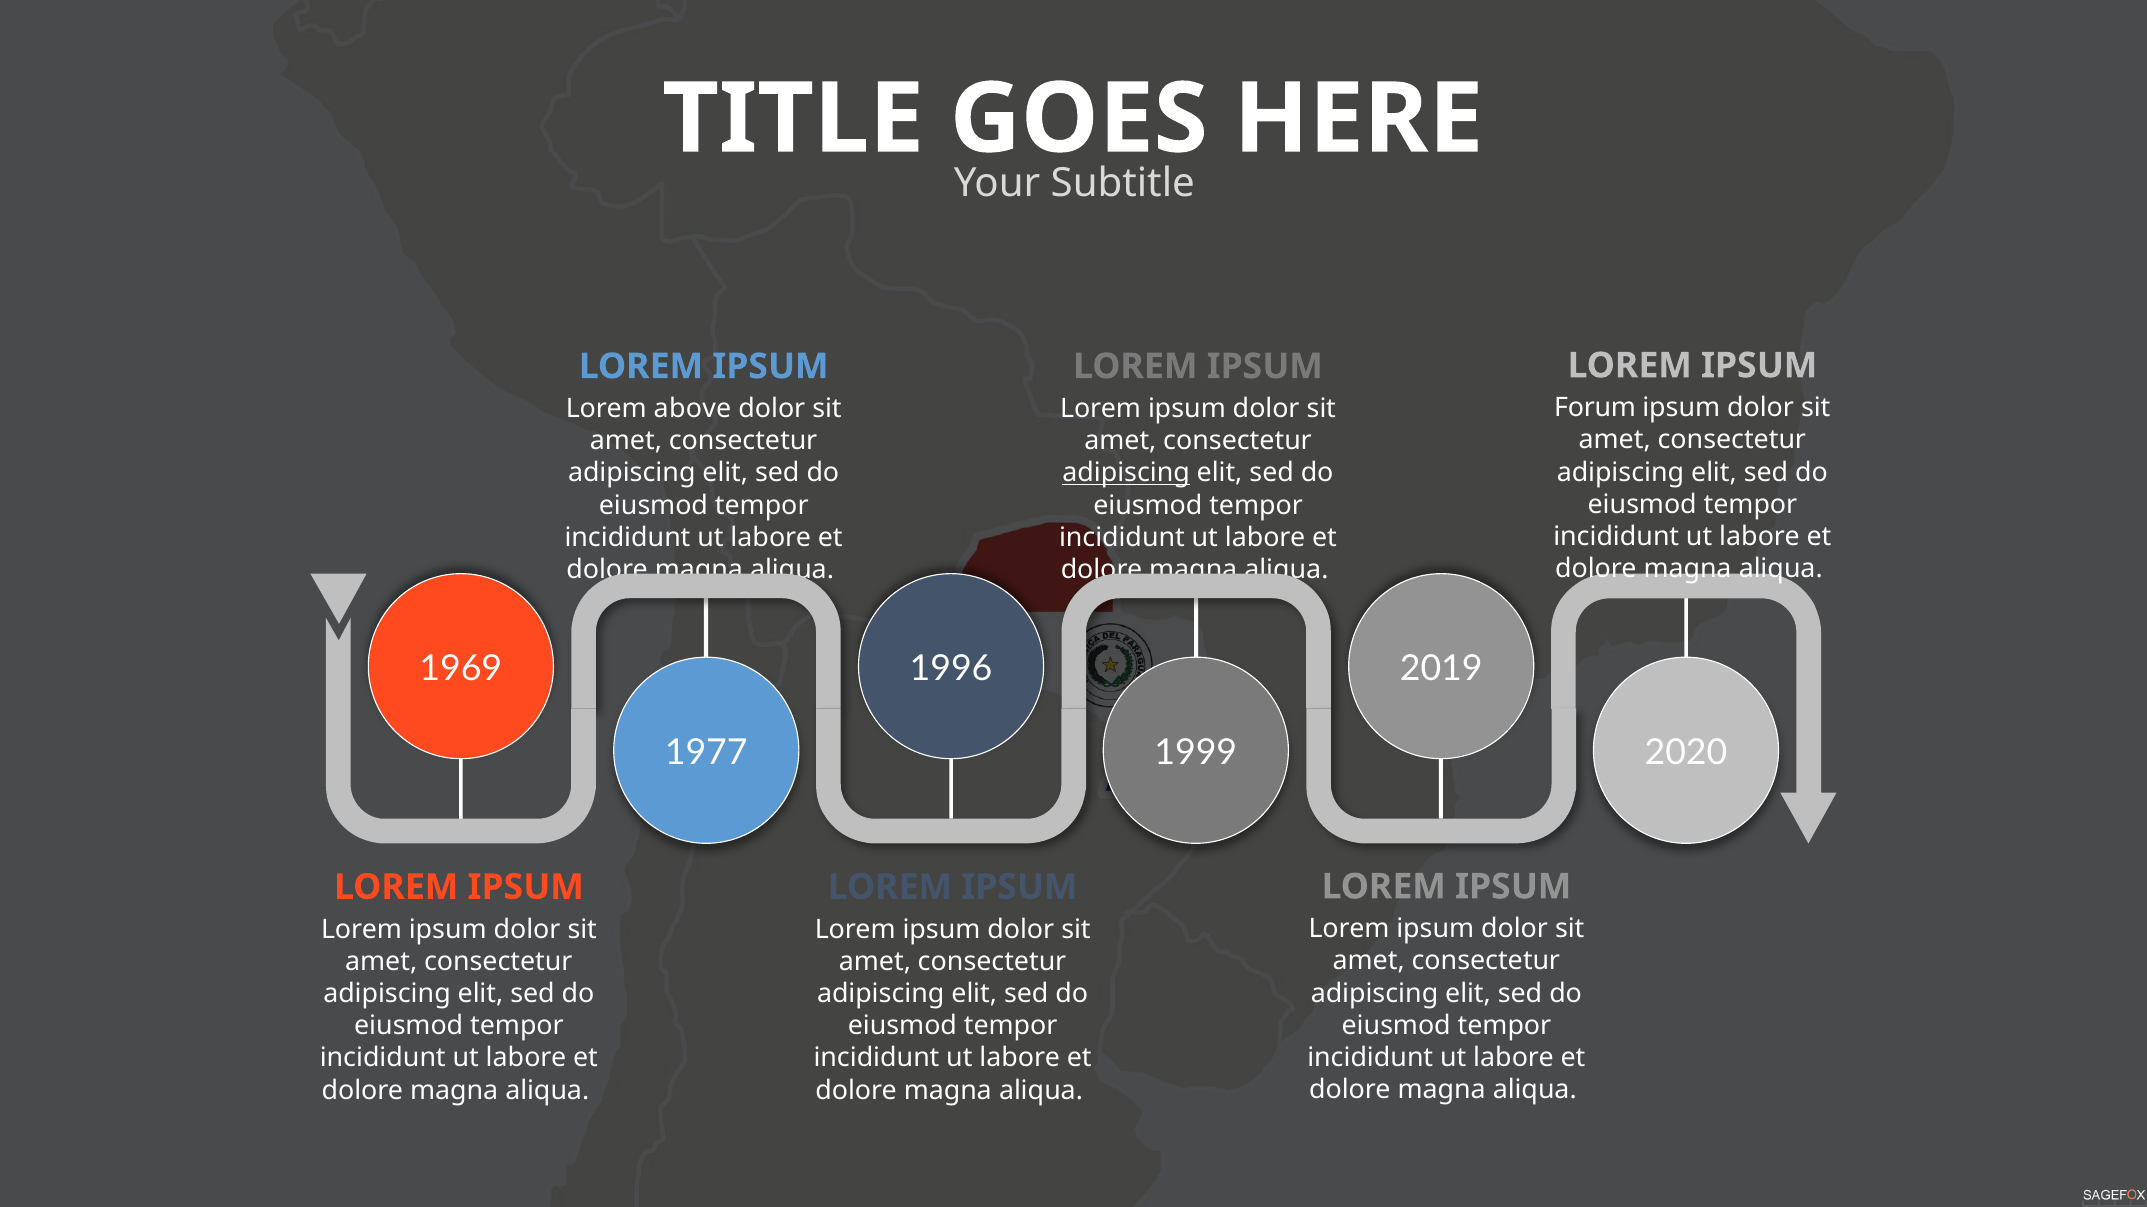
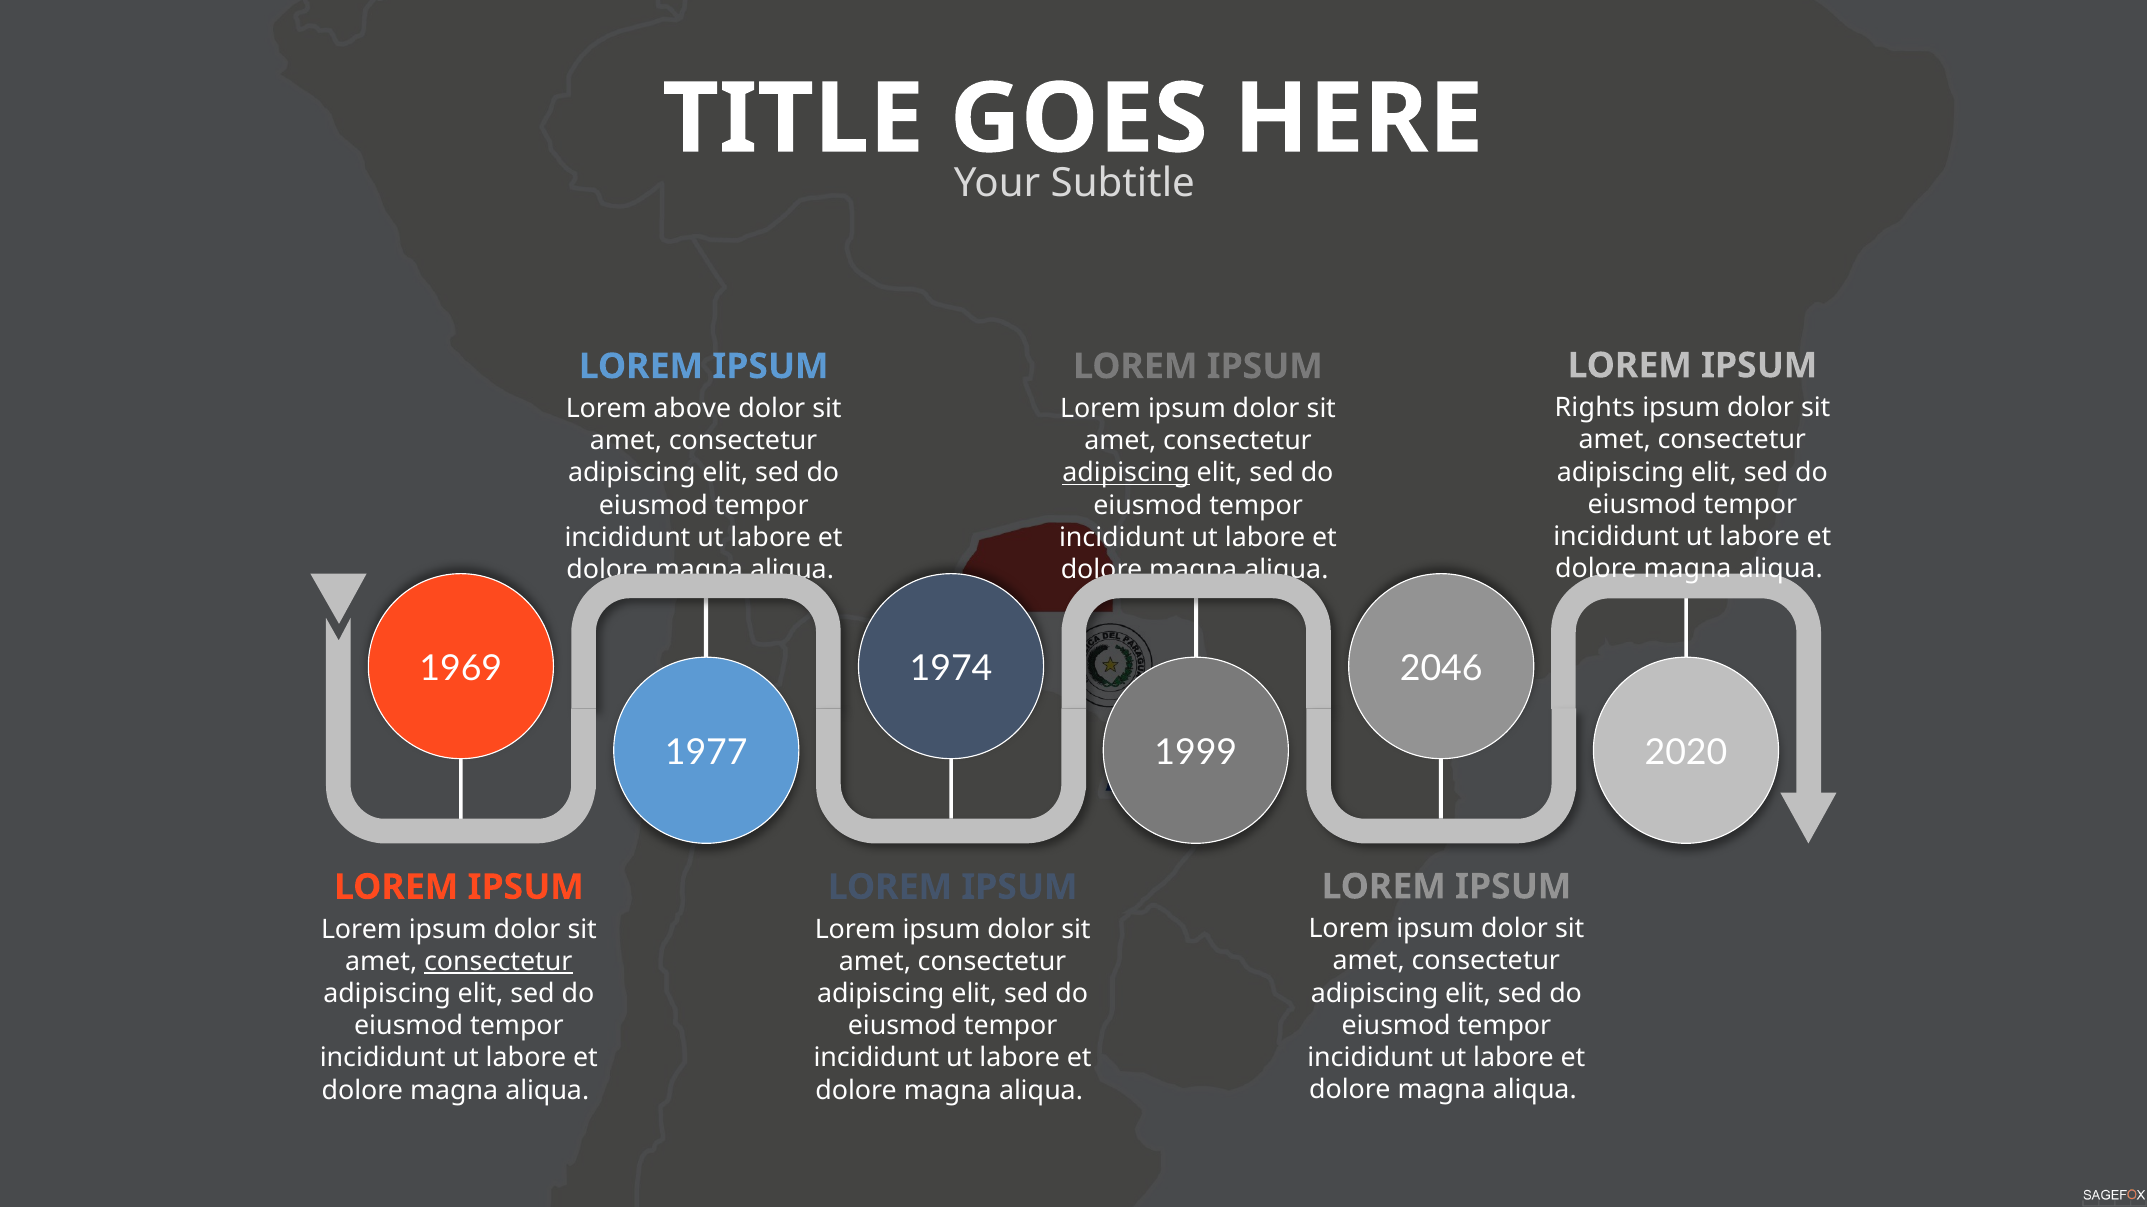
Forum: Forum -> Rights
1996: 1996 -> 1974
2019: 2019 -> 2046
consectetur at (498, 962) underline: none -> present
